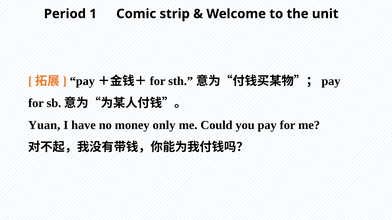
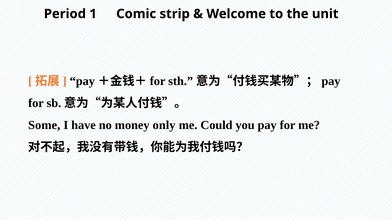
Yuan: Yuan -> Some
